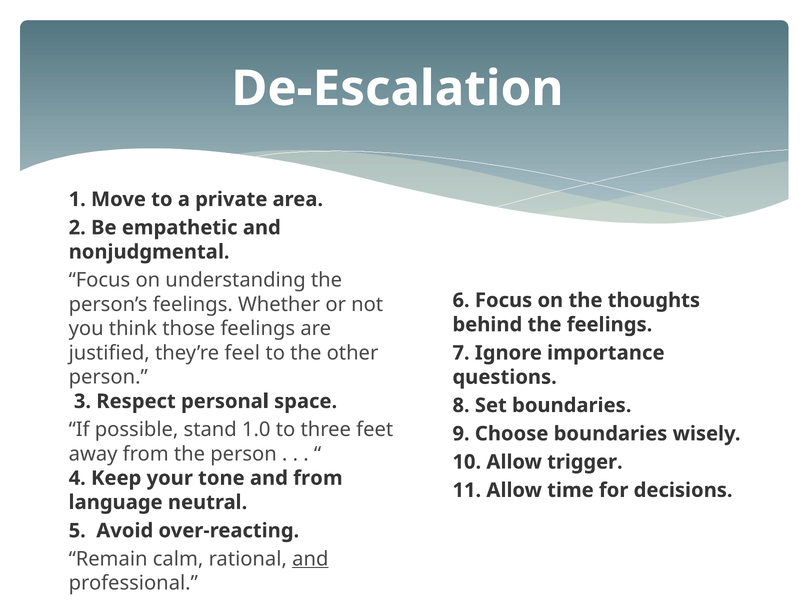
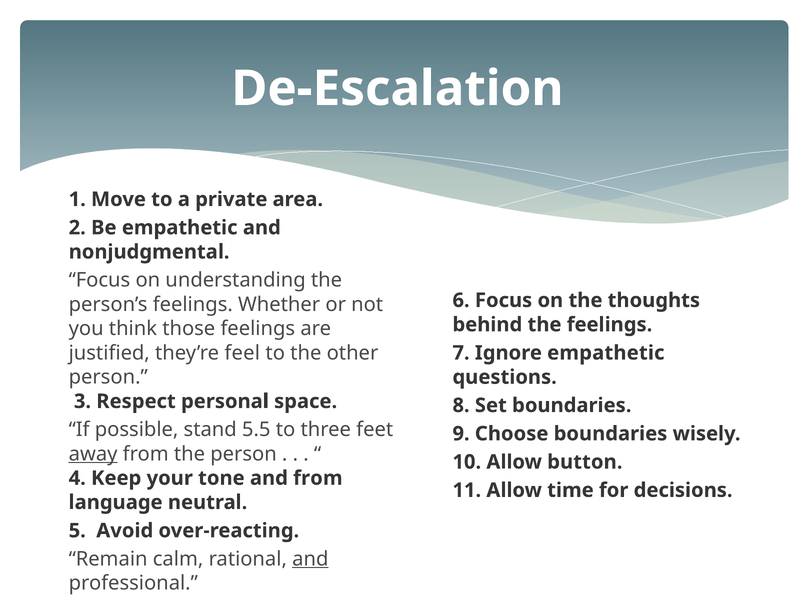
Ignore importance: importance -> empathetic
1.0: 1.0 -> 5.5
away underline: none -> present
trigger: trigger -> button
